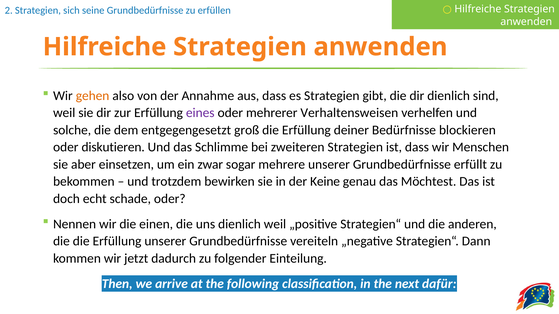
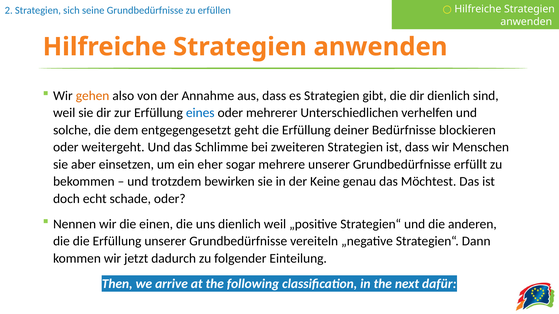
eines colour: purple -> blue
Verhaltensweisen: Verhaltensweisen -> Unterschiedlichen
groß: groß -> geht
diskutieren: diskutieren -> weitergeht
zwar: zwar -> eher
